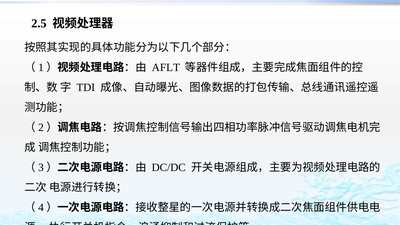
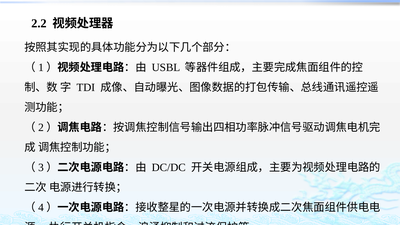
2.5: 2.5 -> 2.2
AFLT: AFLT -> USBL
